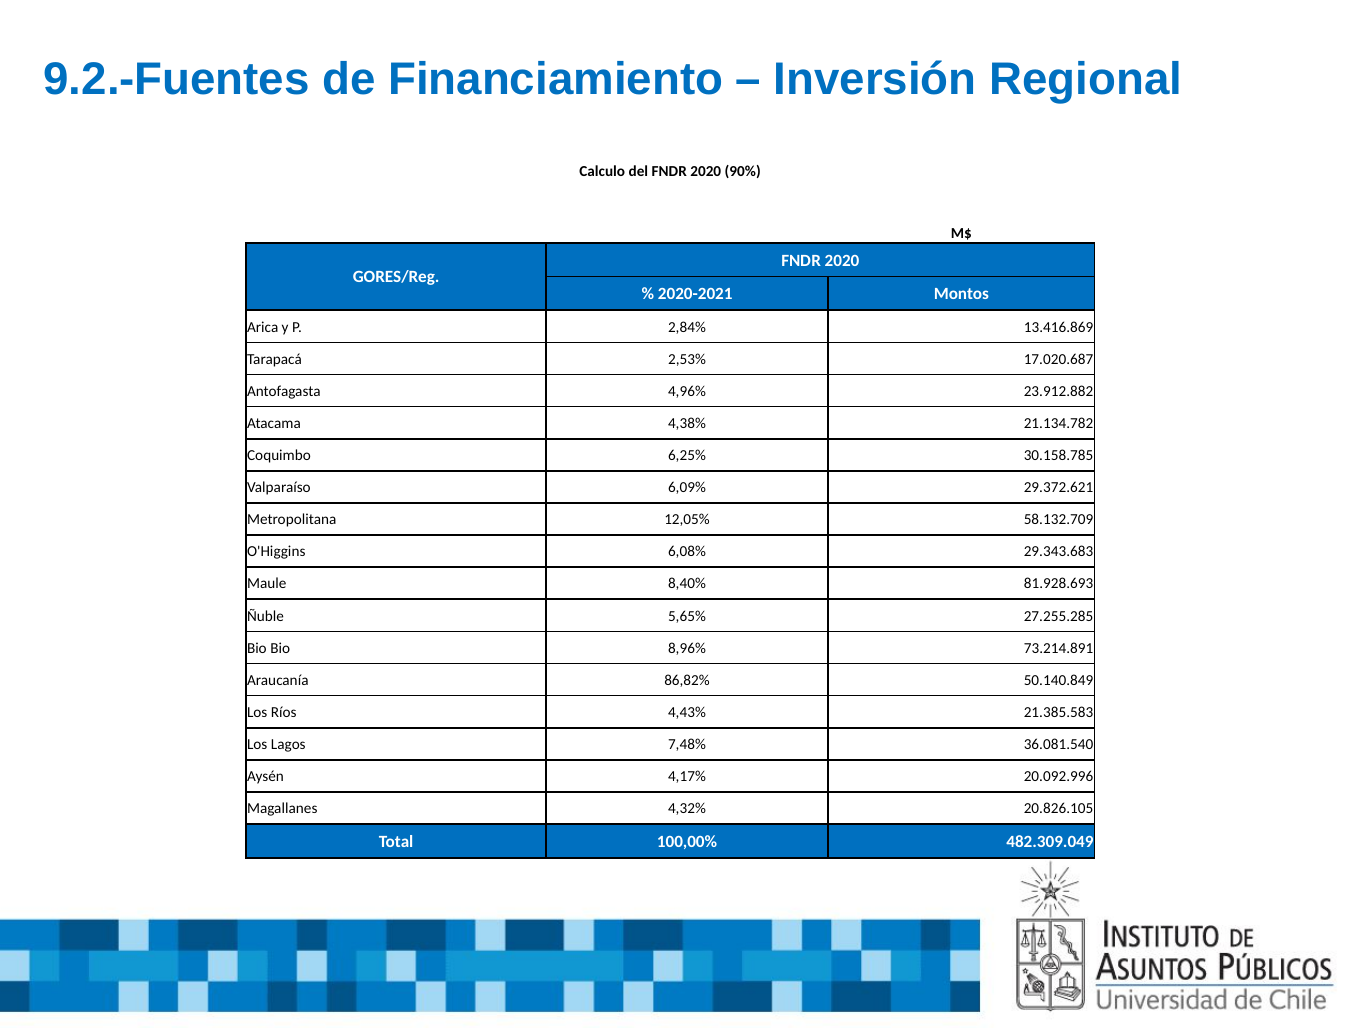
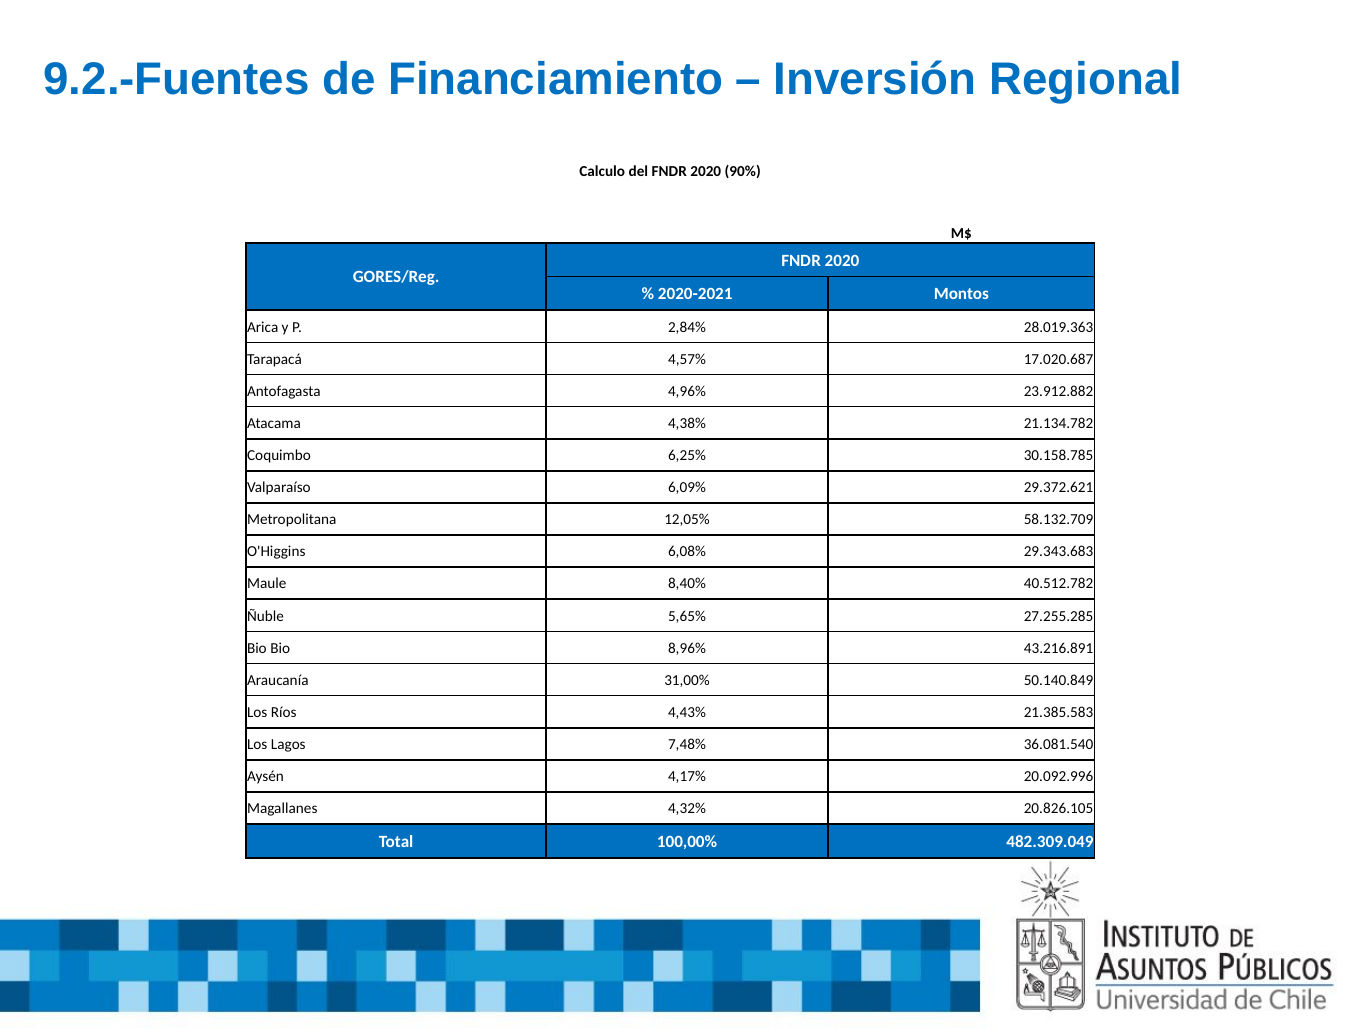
13.416.869: 13.416.869 -> 28.019.363
2,53%: 2,53% -> 4,57%
81.928.693: 81.928.693 -> 40.512.782
73.214.891: 73.214.891 -> 43.216.891
86,82%: 86,82% -> 31,00%
